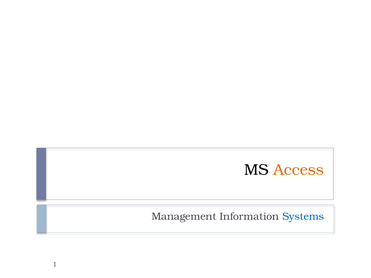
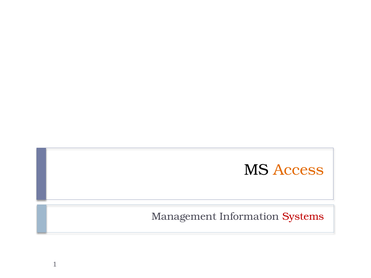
Systems colour: blue -> red
